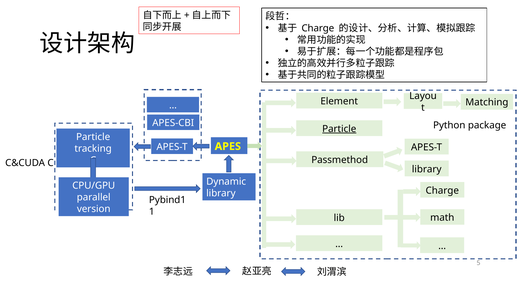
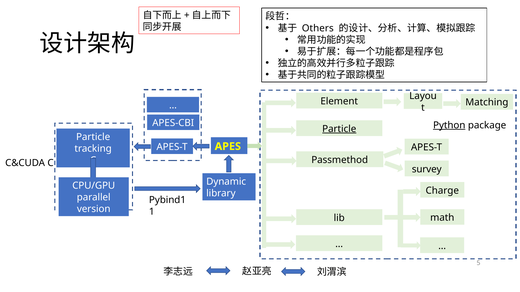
Charge at (318, 28): Charge -> Others
Python underline: none -> present
library at (427, 169): library -> survey
